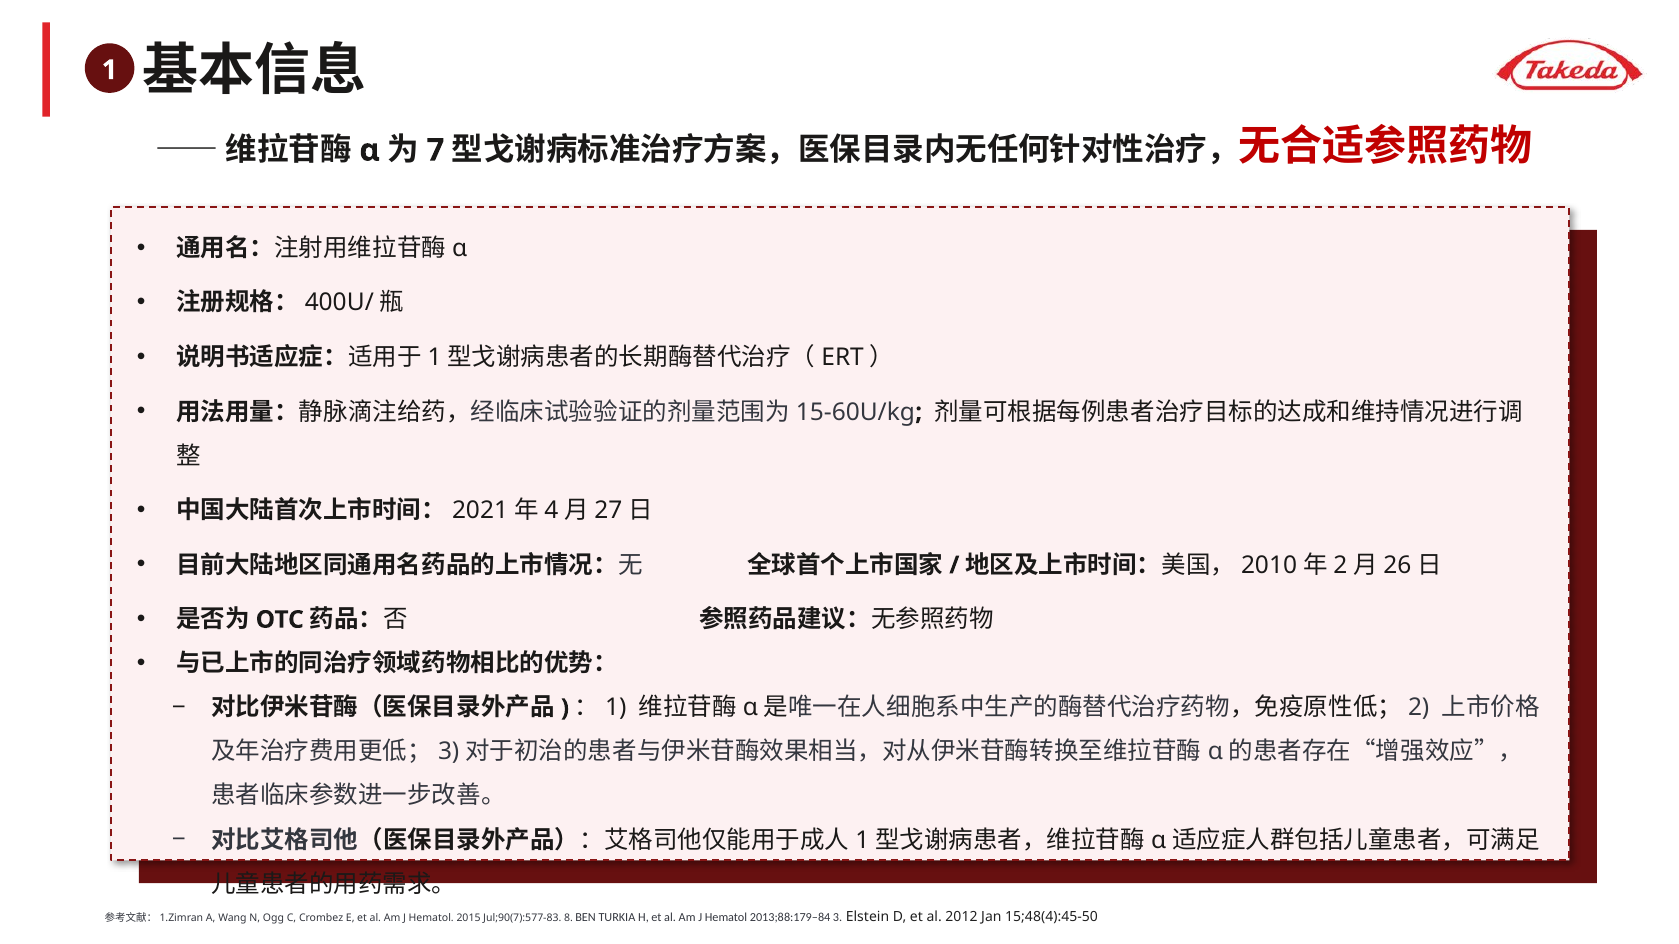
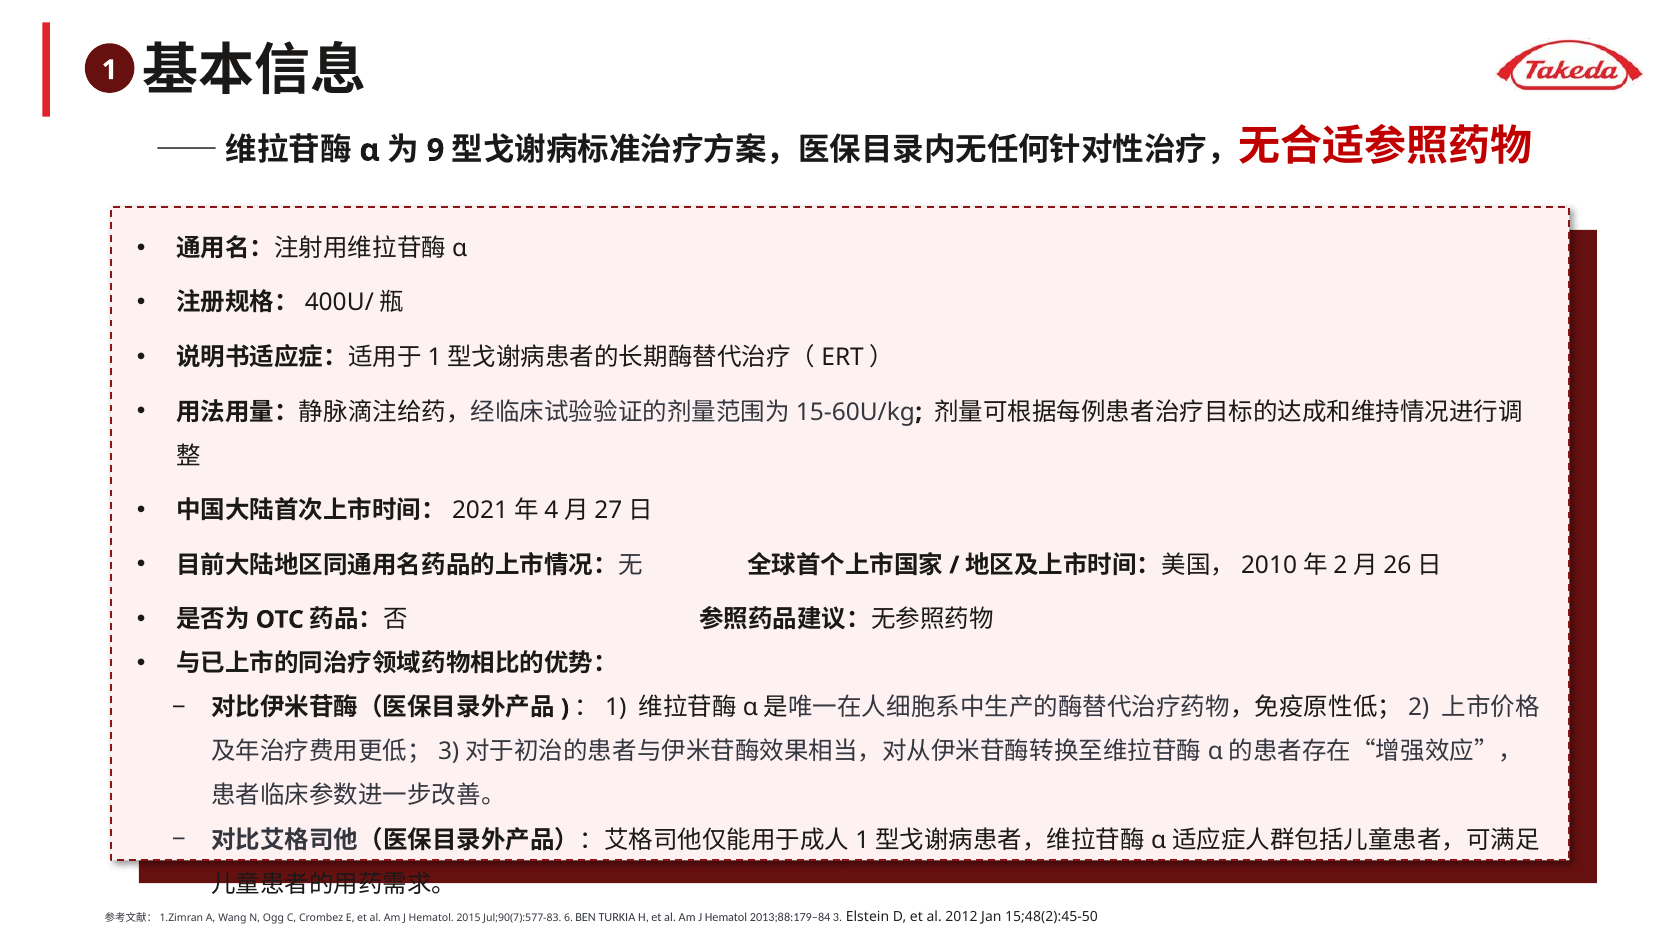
7: 7 -> 9
8: 8 -> 6
15;48(4):45-50: 15;48(4):45-50 -> 15;48(2):45-50
